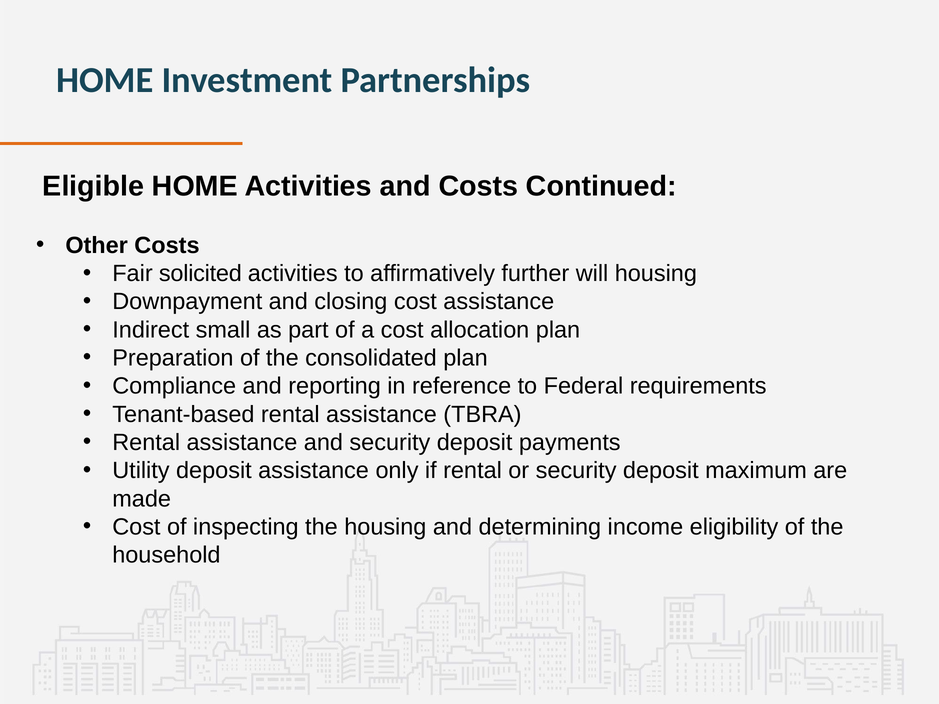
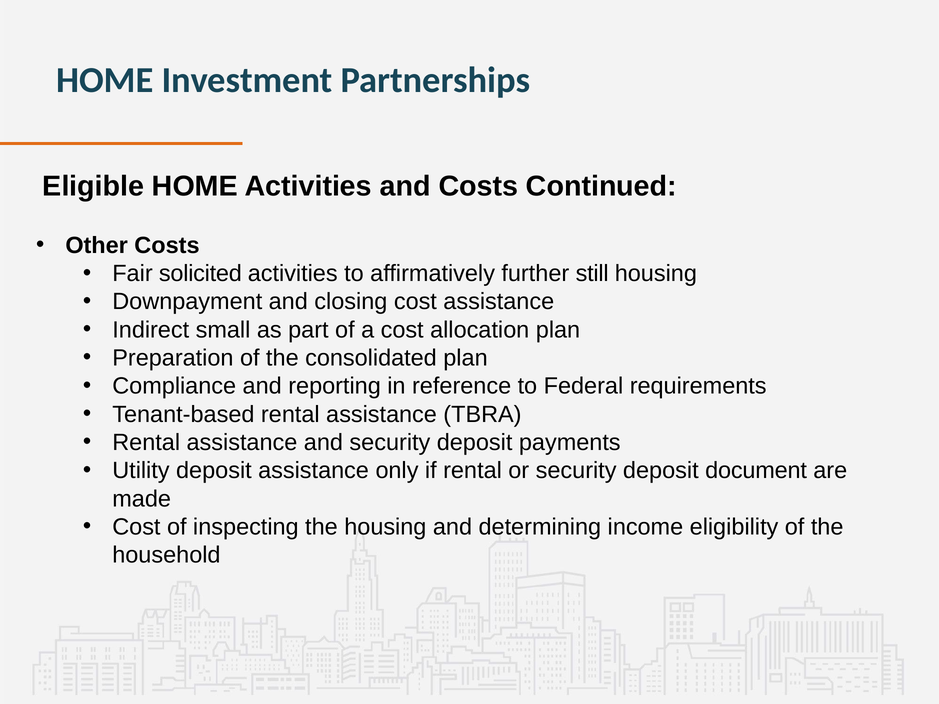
will: will -> still
maximum: maximum -> document
